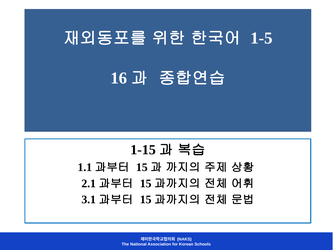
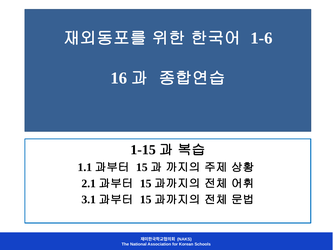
1-5: 1-5 -> 1-6
